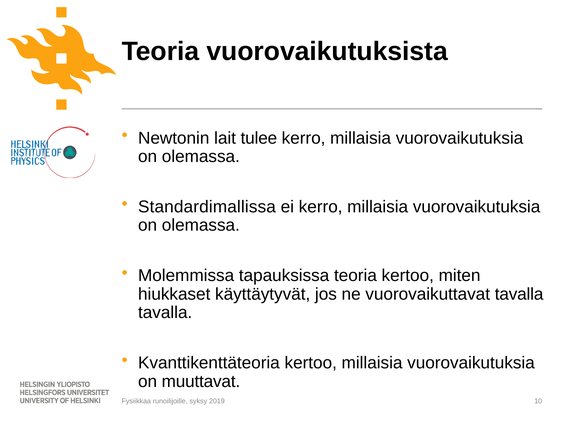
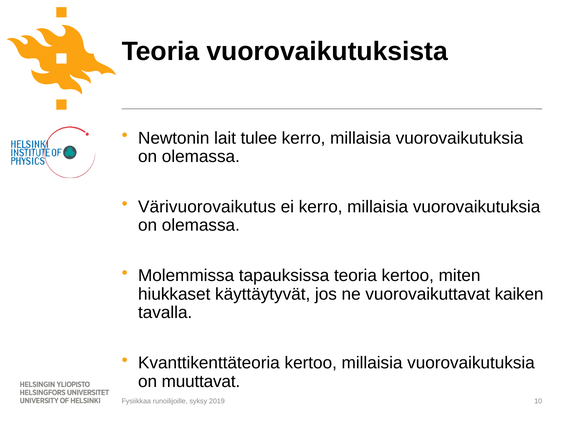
Standardimallissa: Standardimallissa -> Värivuorovaikutus
vuorovaikuttavat tavalla: tavalla -> kaiken
